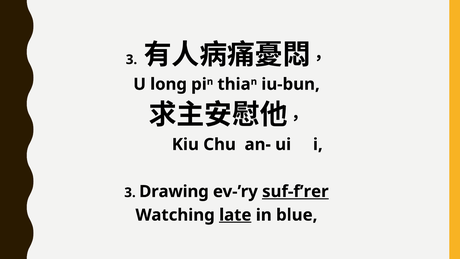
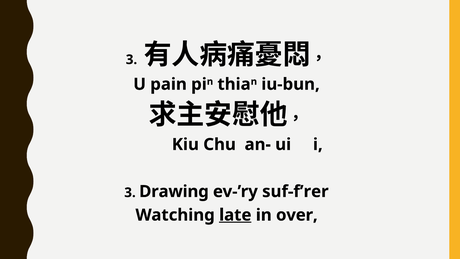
long: long -> pain
suf-f’rer underline: present -> none
blue: blue -> over
